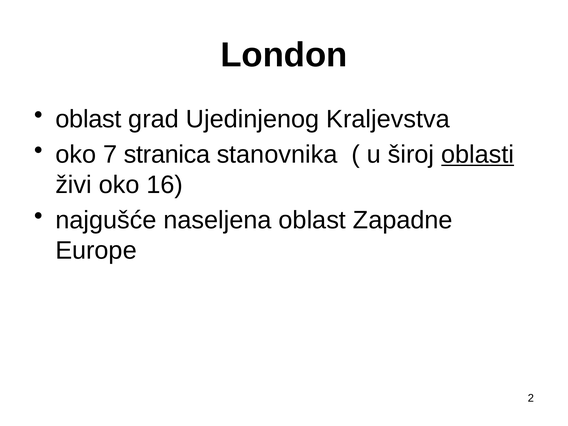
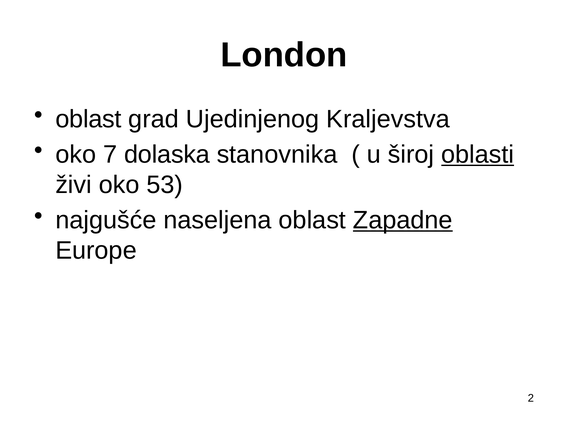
stranica: stranica -> dolaska
16: 16 -> 53
Zapadne underline: none -> present
